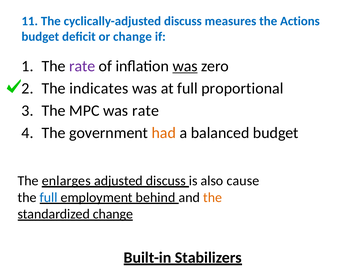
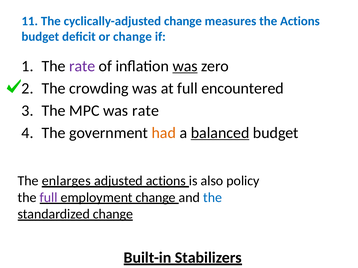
cyclically-adjusted discuss: discuss -> change
indicates: indicates -> crowding
proportional: proportional -> encountered
balanced underline: none -> present
adjusted discuss: discuss -> actions
cause: cause -> policy
full at (49, 198) colour: blue -> purple
employment behind: behind -> change
the at (213, 198) colour: orange -> blue
